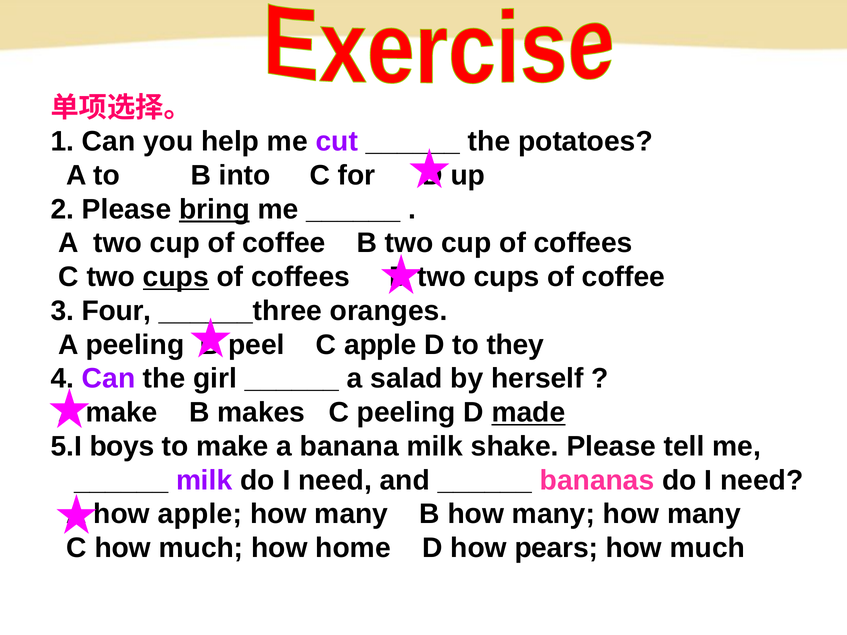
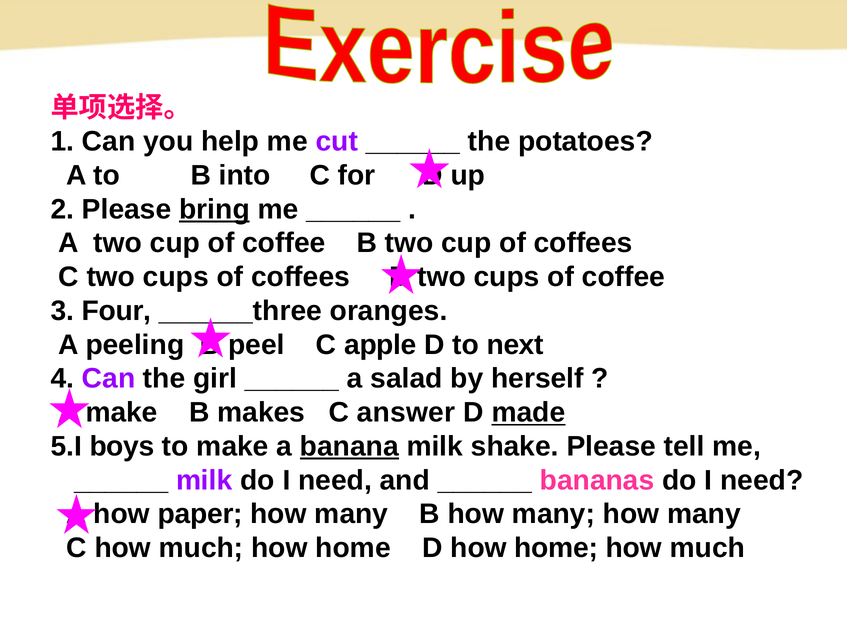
cups at (176, 277) underline: present -> none
they: they -> next
C peeling: peeling -> answer
banana underline: none -> present
how apple: apple -> paper
D how pears: pears -> home
